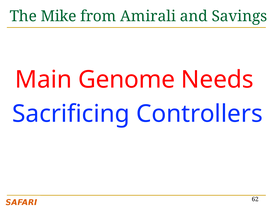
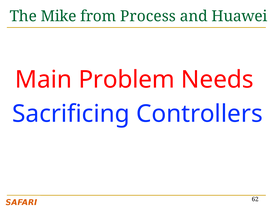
Amirali: Amirali -> Process
Savings: Savings -> Huawei
Genome: Genome -> Problem
